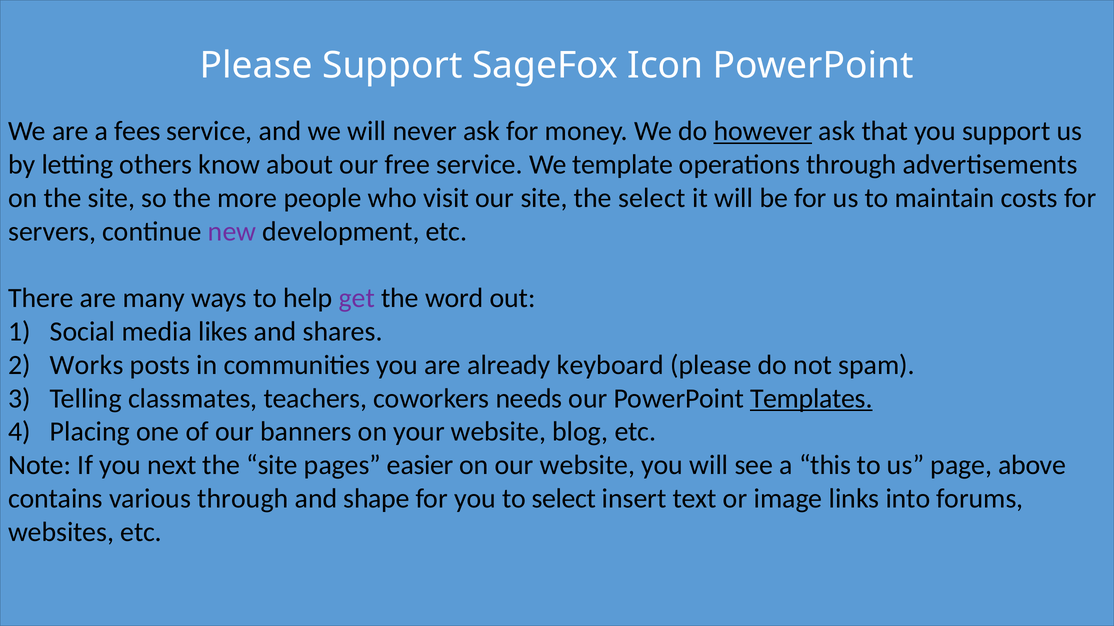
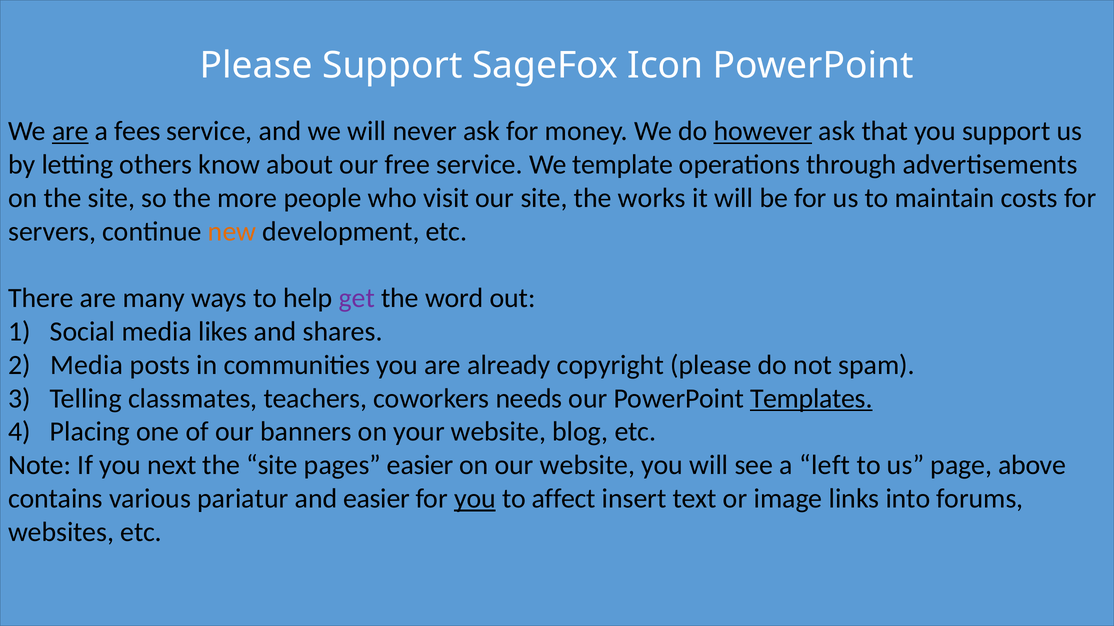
are at (70, 131) underline: none -> present
the select: select -> works
new colour: purple -> orange
Works at (87, 365): Works -> Media
keyboard: keyboard -> copyright
this: this -> left
various through: through -> pariatur
and shape: shape -> easier
you at (475, 499) underline: none -> present
to select: select -> affect
